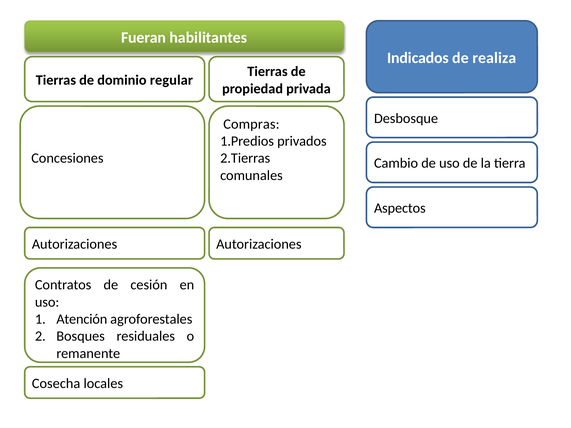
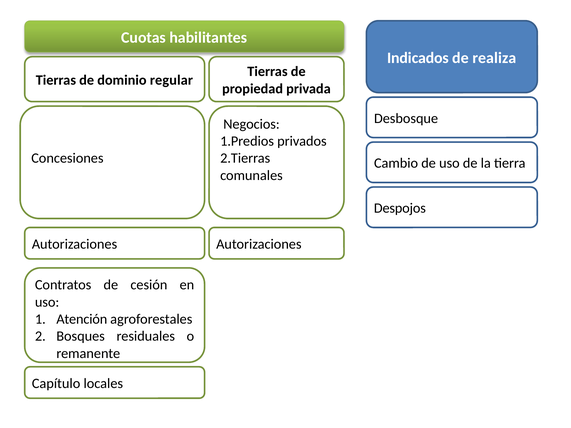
Fueran: Fueran -> Cuotas
Compras: Compras -> Negocios
Aspectos: Aspectos -> Despojos
Cosecha: Cosecha -> Capítulo
